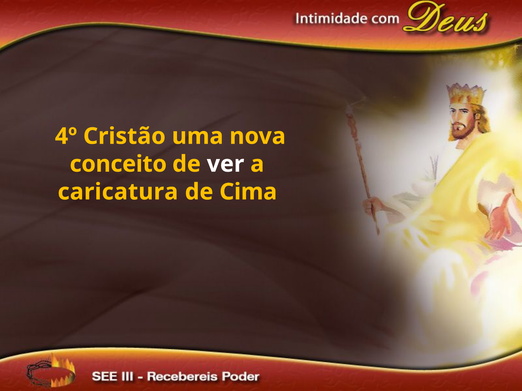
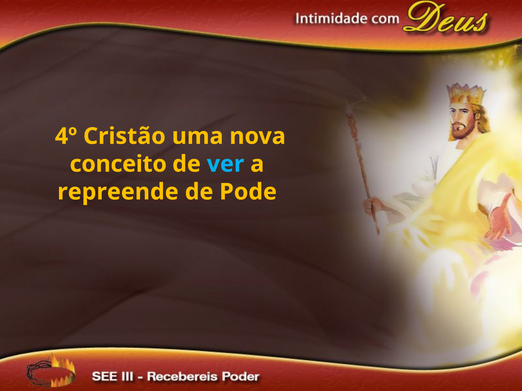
ver colour: white -> light blue
caricatura: caricatura -> repreende
Cima: Cima -> Pode
